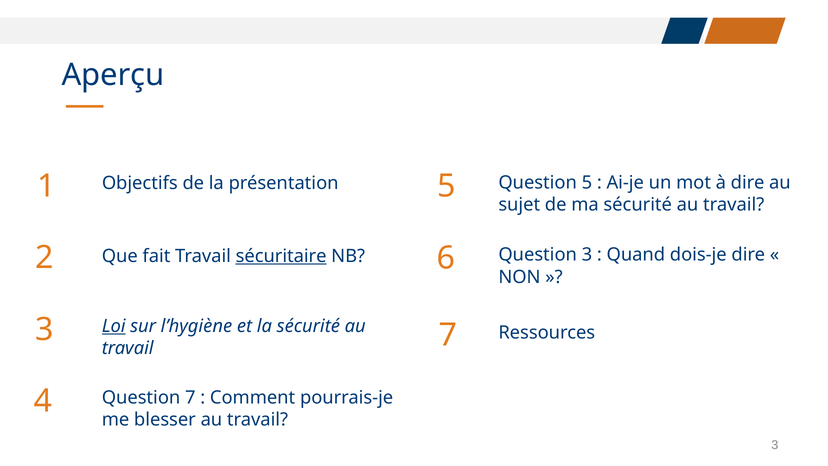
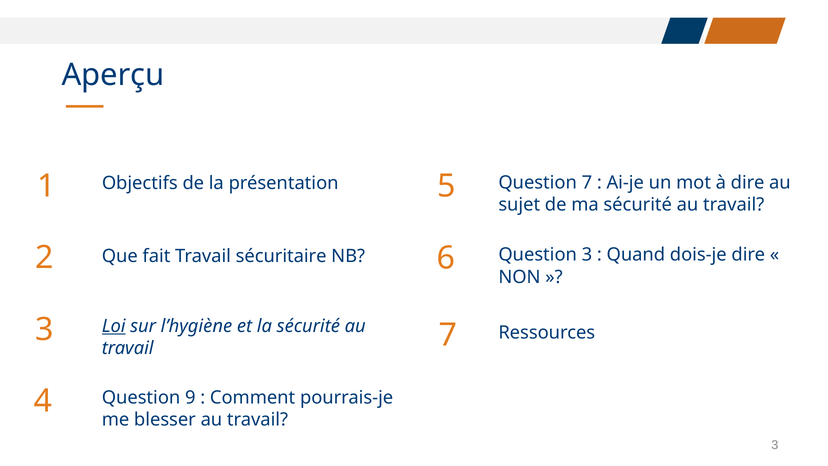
Question 5: 5 -> 7
sécuritaire underline: present -> none
Question 7: 7 -> 9
